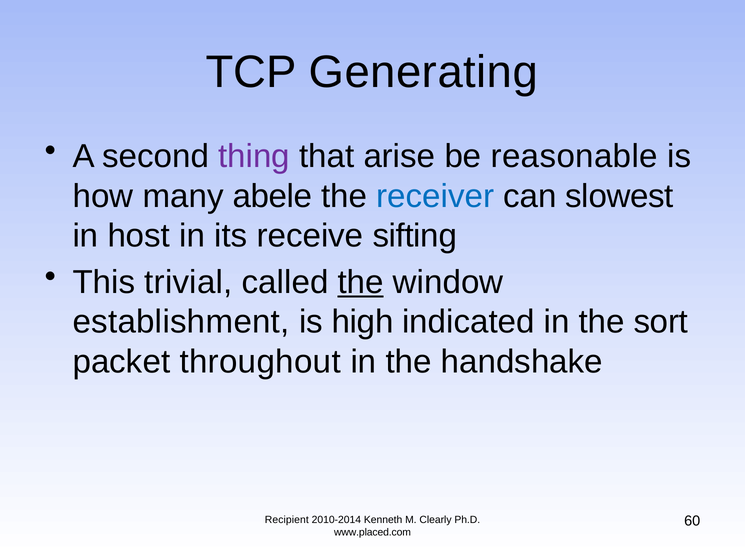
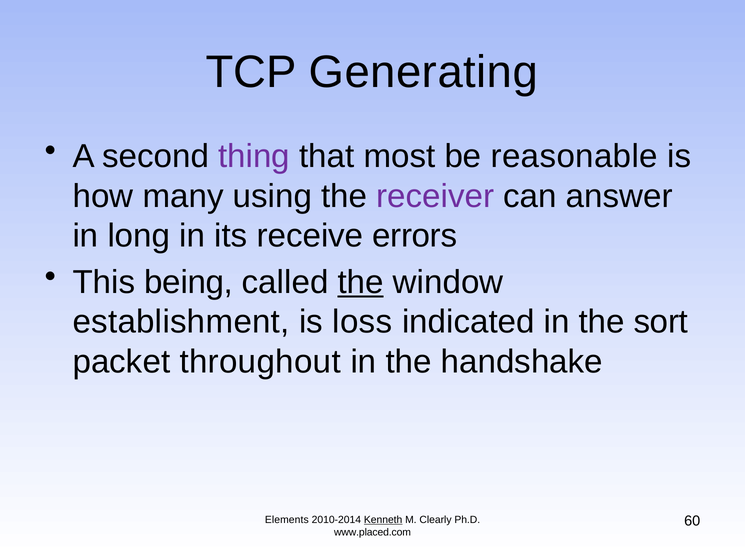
arise: arise -> most
abele: abele -> using
receiver colour: blue -> purple
slowest: slowest -> answer
host: host -> long
sifting: sifting -> errors
trivial: trivial -> being
high: high -> loss
Recipient: Recipient -> Elements
Kenneth underline: none -> present
